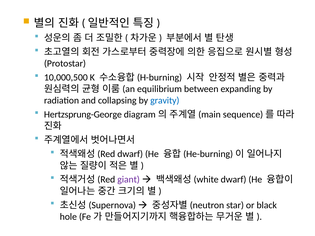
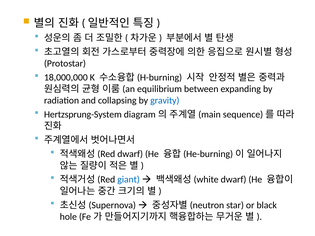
10,000,500: 10,000,500 -> 18,000,000
Hertzsprung-George: Hertzsprung-George -> Hertzsprung-System
giant colour: purple -> blue
